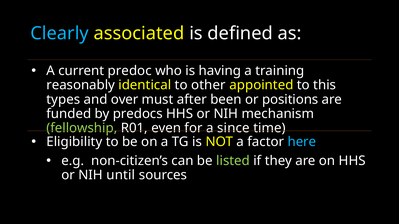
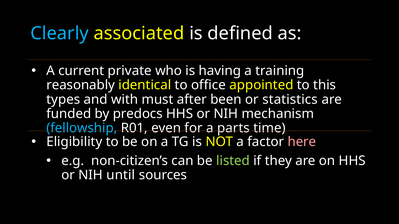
predoc: predoc -> private
other: other -> office
over: over -> with
positions: positions -> statistics
fellowship colour: light green -> light blue
since: since -> parts
here colour: light blue -> pink
